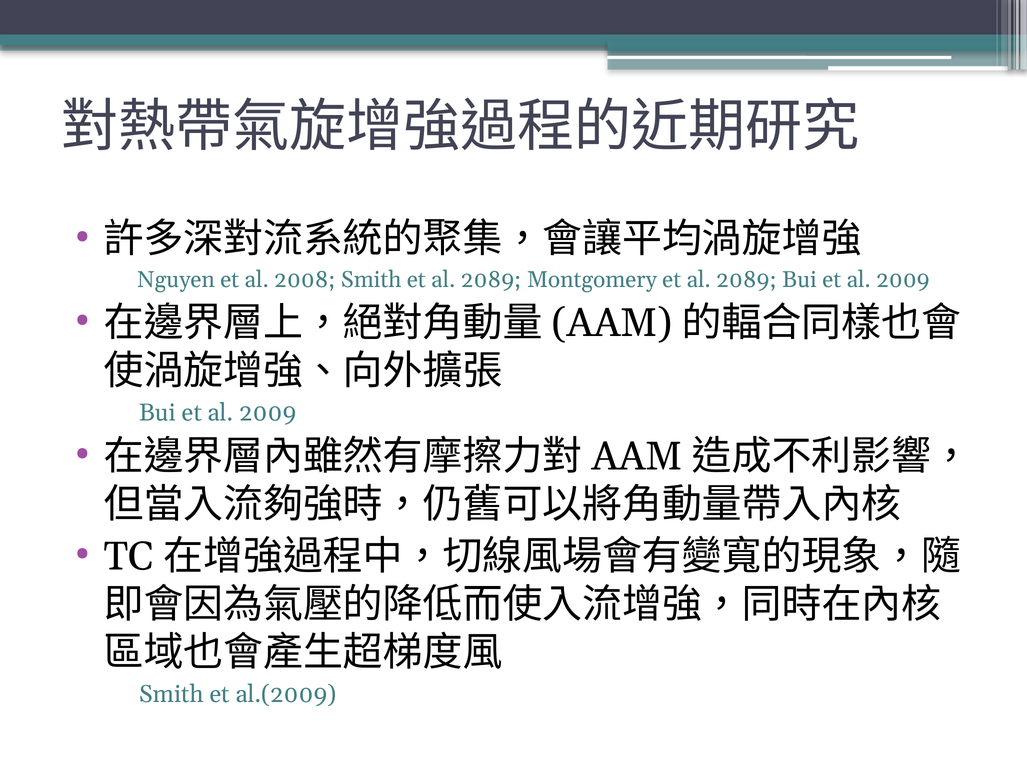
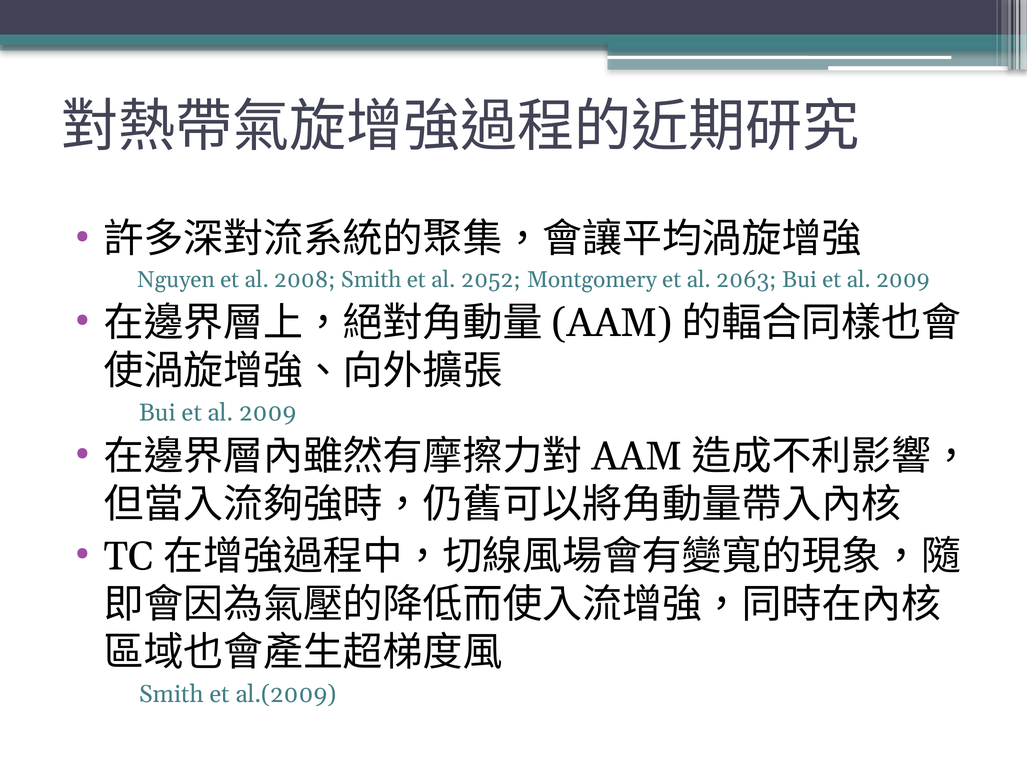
Smith et al 2089: 2089 -> 2052
Montgomery et al 2089: 2089 -> 2063
